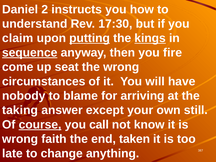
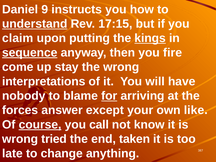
2: 2 -> 9
understand underline: none -> present
17:30: 17:30 -> 17:15
putting underline: present -> none
seat: seat -> stay
circumstances: circumstances -> interpretations
for underline: none -> present
taking: taking -> forces
still: still -> like
faith: faith -> tried
